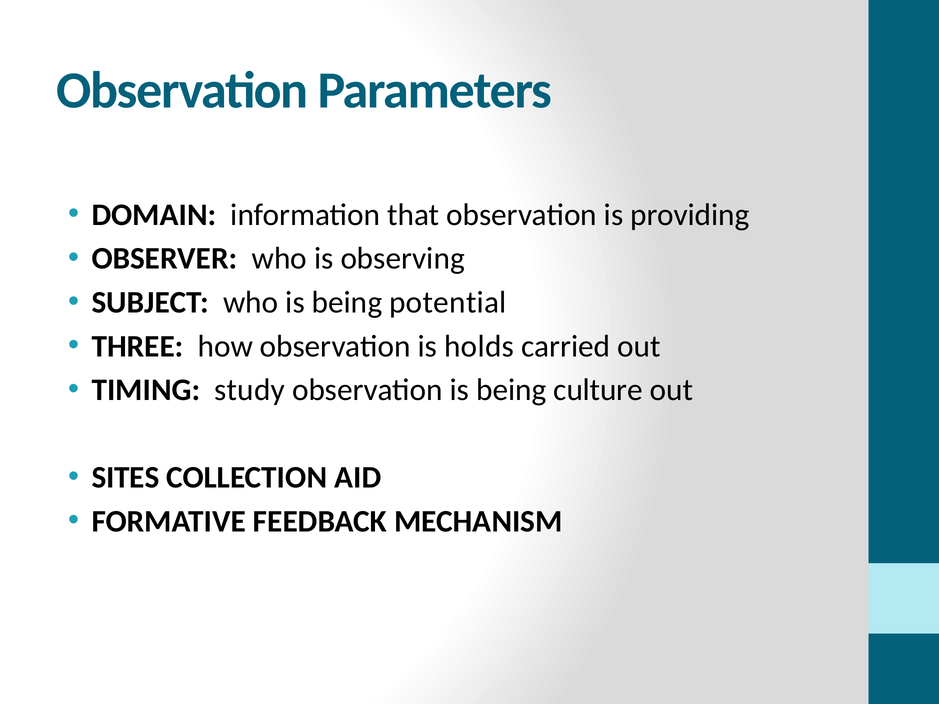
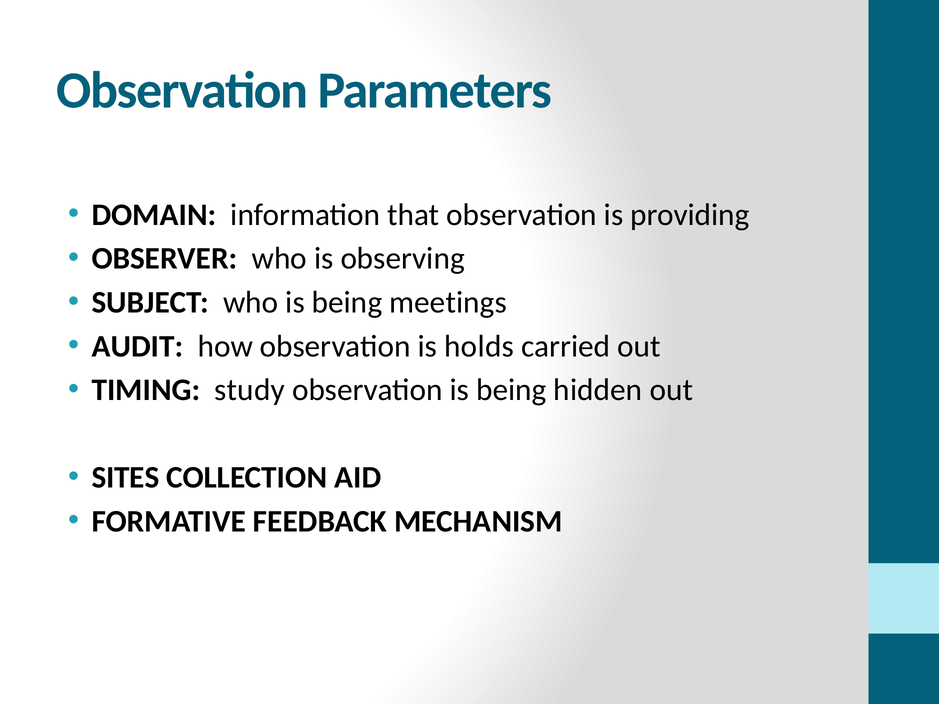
potential: potential -> meetings
THREE: THREE -> AUDIT
culture: culture -> hidden
